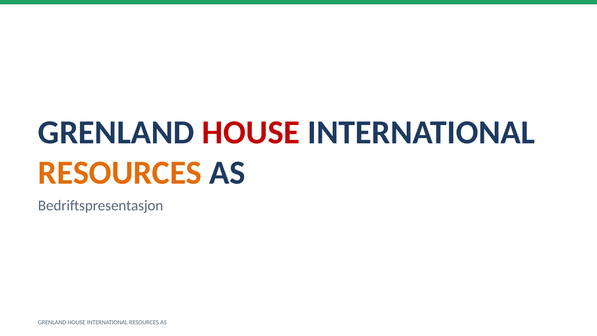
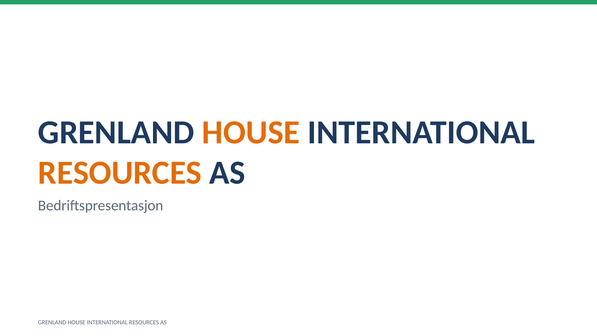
HOUSE at (251, 132) colour: red -> orange
